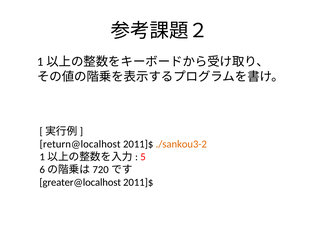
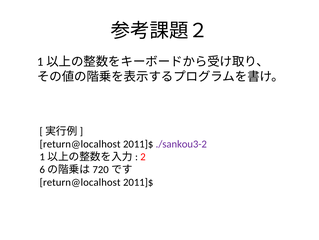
./sankou3-2 colour: orange -> purple
5: 5 -> 2
greater@localhost at (80, 182): greater@localhost -> return@localhost
